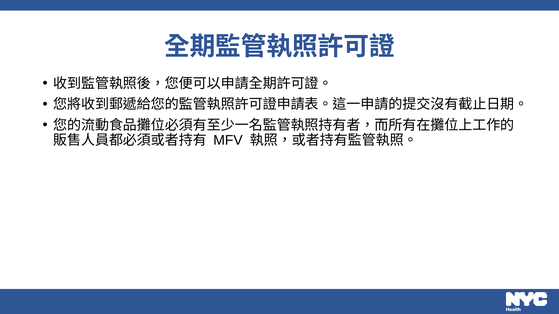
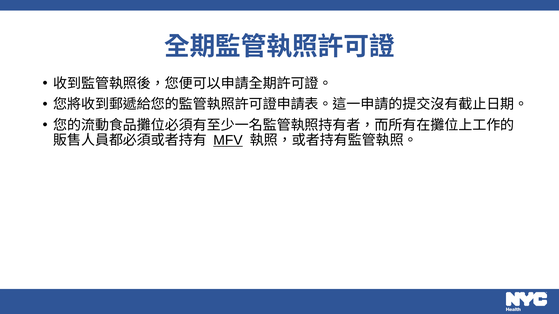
MFV underline: none -> present
